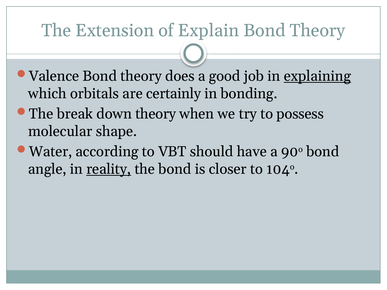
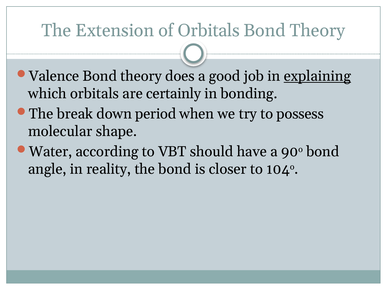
of Explain: Explain -> Orbitals
down theory: theory -> period
reality underline: present -> none
